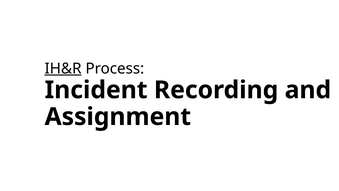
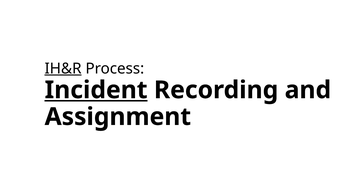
Incident underline: none -> present
